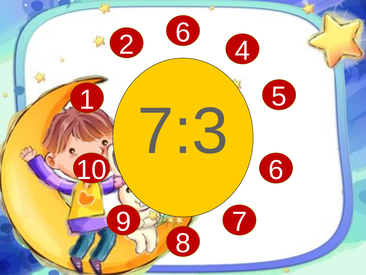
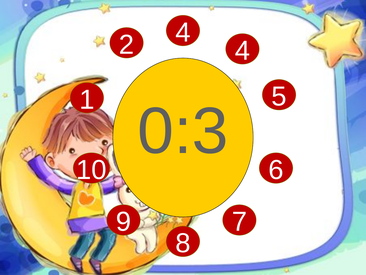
2 6: 6 -> 4
7:3: 7:3 -> 0:3
